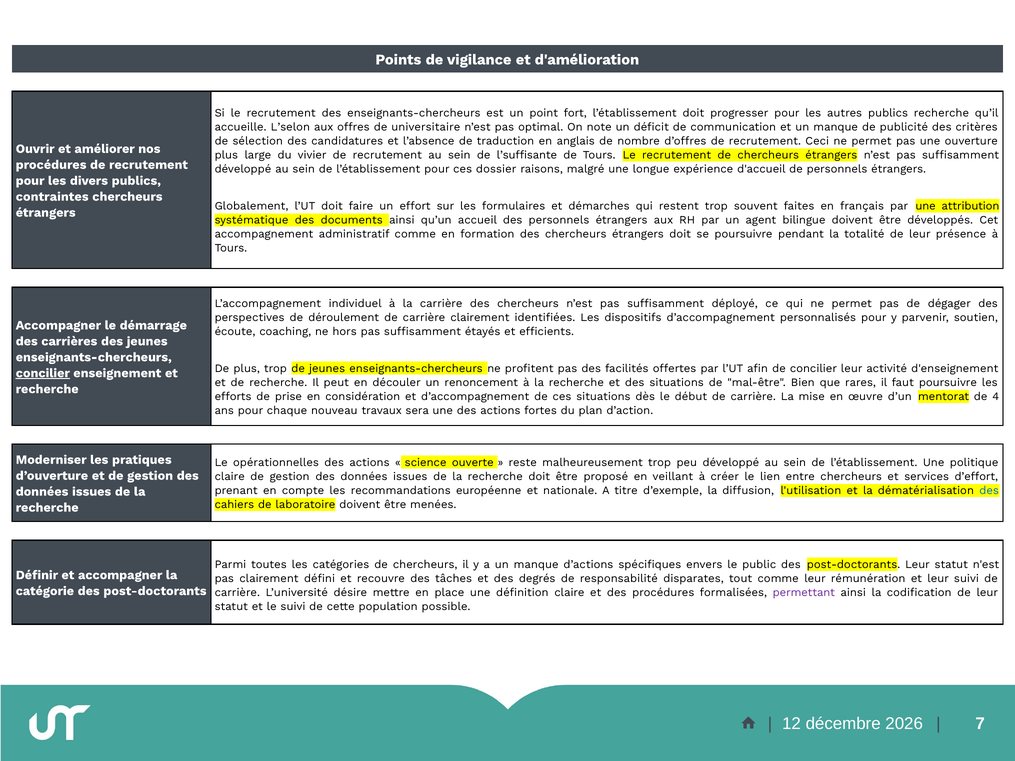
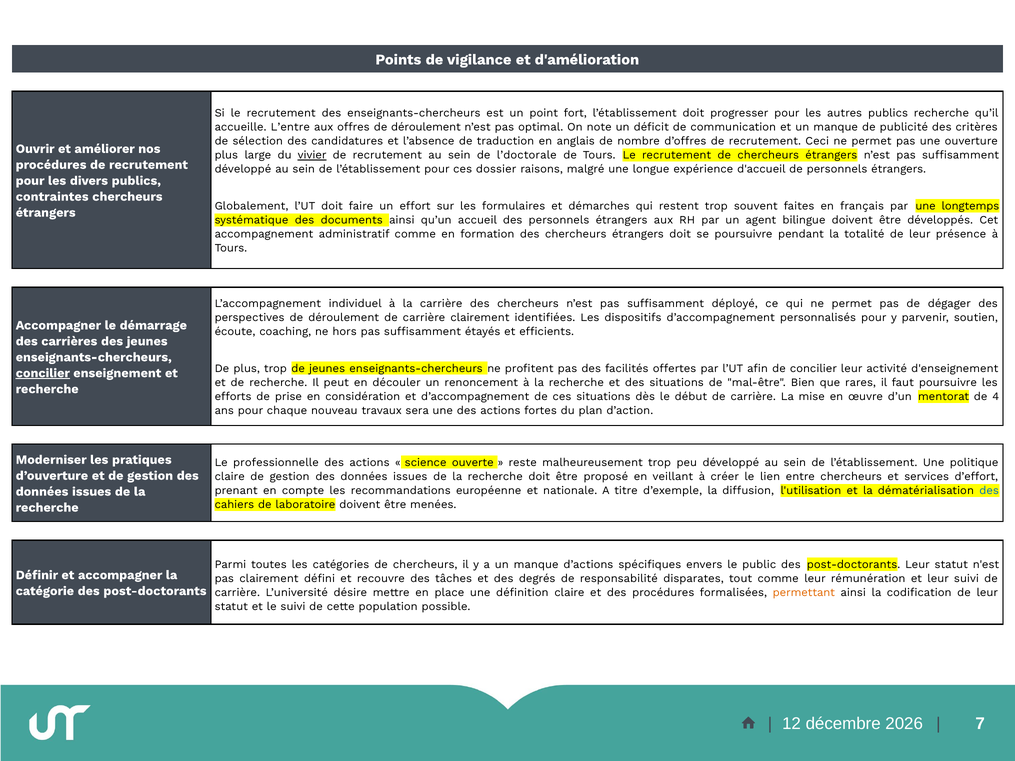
L’selon: L’selon -> L’entre
offres de universitaire: universitaire -> déroulement
vivier underline: none -> present
l’suffisante: l’suffisante -> l’doctorale
attribution: attribution -> longtemps
opérationnelles: opérationnelles -> professionnelle
permettant colour: purple -> orange
